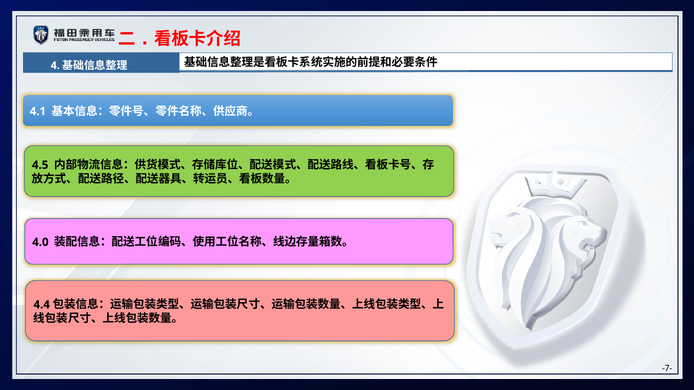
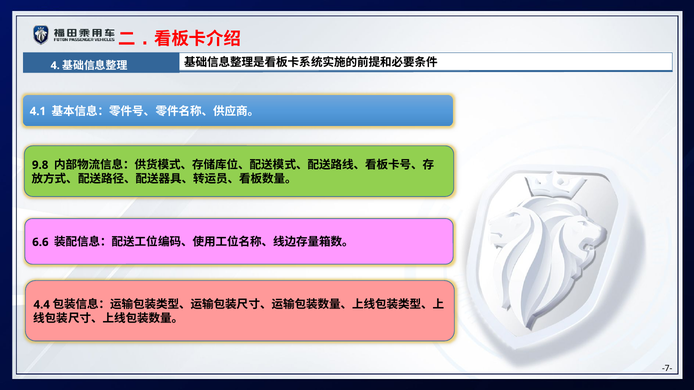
4.5: 4.5 -> 9.8
4.0: 4.0 -> 6.6
